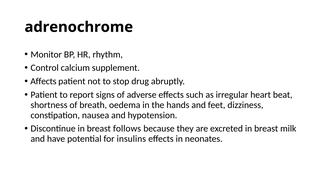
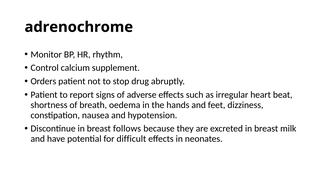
Affects: Affects -> Orders
insulins: insulins -> difficult
